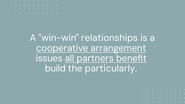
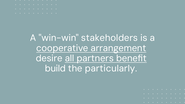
relationships: relationships -> stakeholders
issues: issues -> desire
